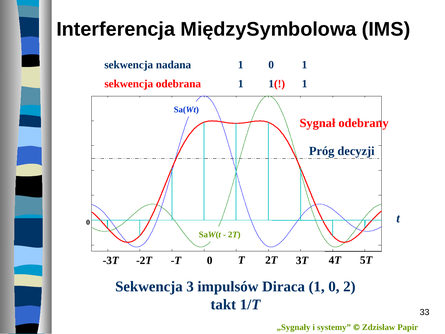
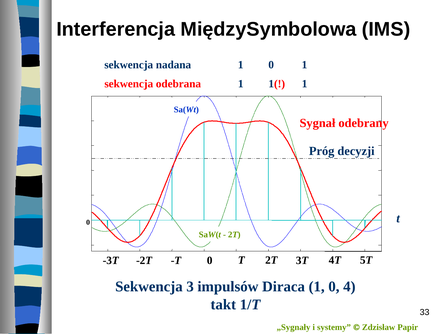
2: 2 -> 4
